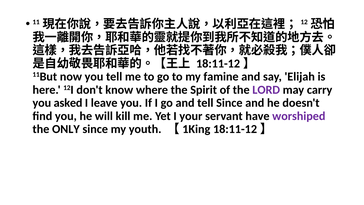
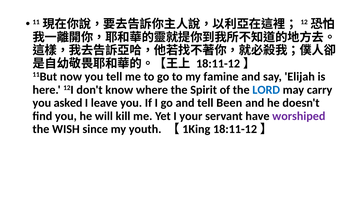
LORD colour: purple -> blue
tell Since: Since -> Been
ONLY: ONLY -> WISH
